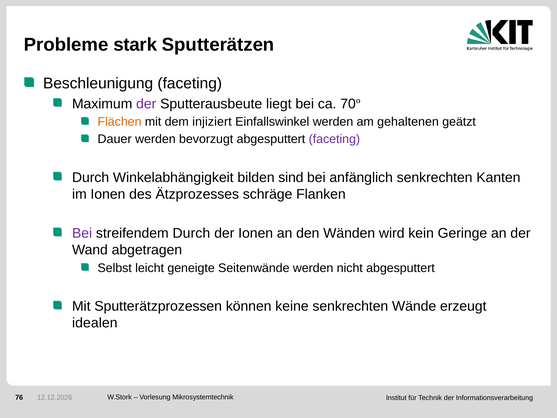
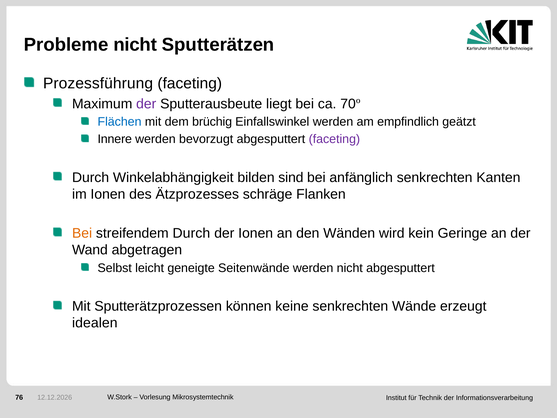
Probleme stark: stark -> nicht
Beschleunigung: Beschleunigung -> Prozessführung
Flächen colour: orange -> blue
injiziert: injiziert -> brüchig
gehaltenen: gehaltenen -> empfindlich
Dauer: Dauer -> Innere
Bei at (82, 233) colour: purple -> orange
